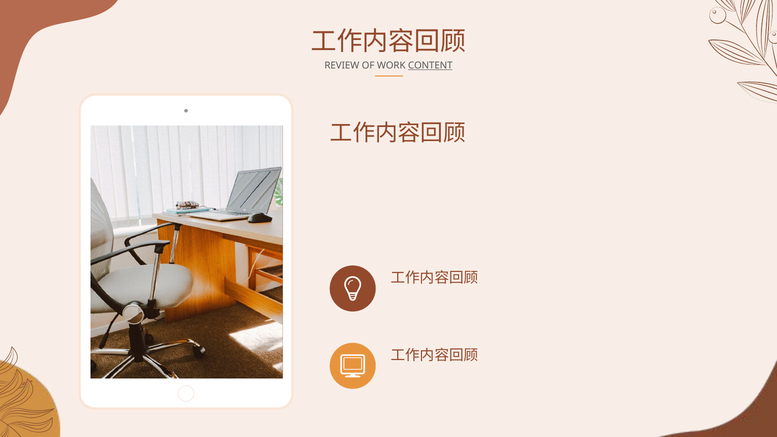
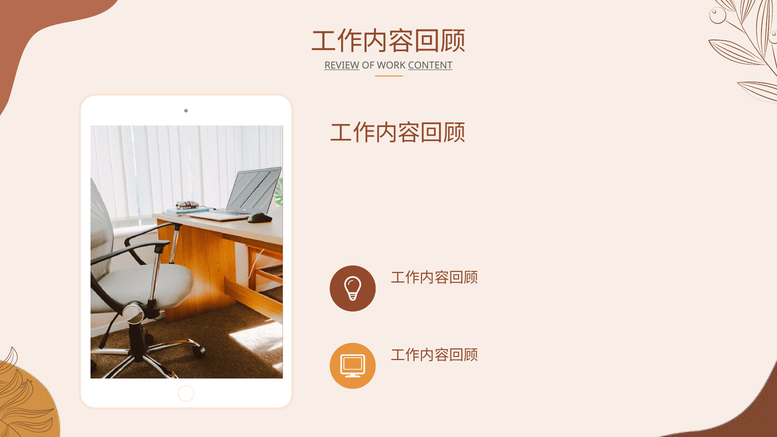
REVIEW underline: none -> present
